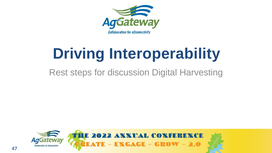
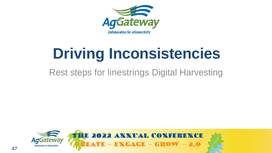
Interoperability: Interoperability -> Inconsistencies
discussion: discussion -> linestrings
